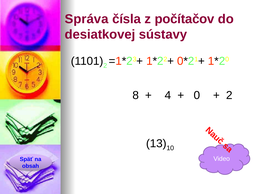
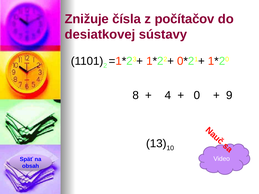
Správa: Správa -> Znižuje
2 at (229, 95): 2 -> 9
